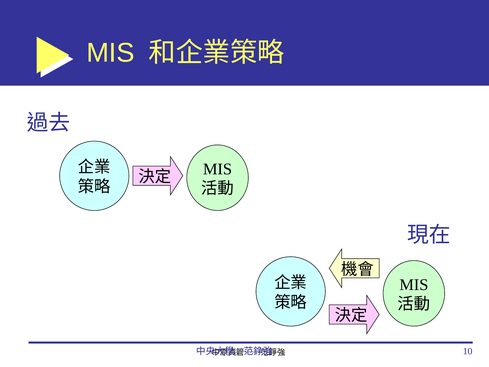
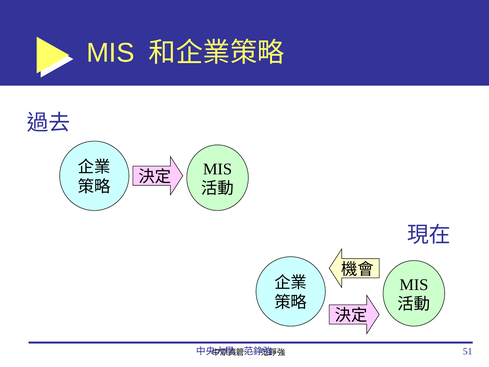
10: 10 -> 51
